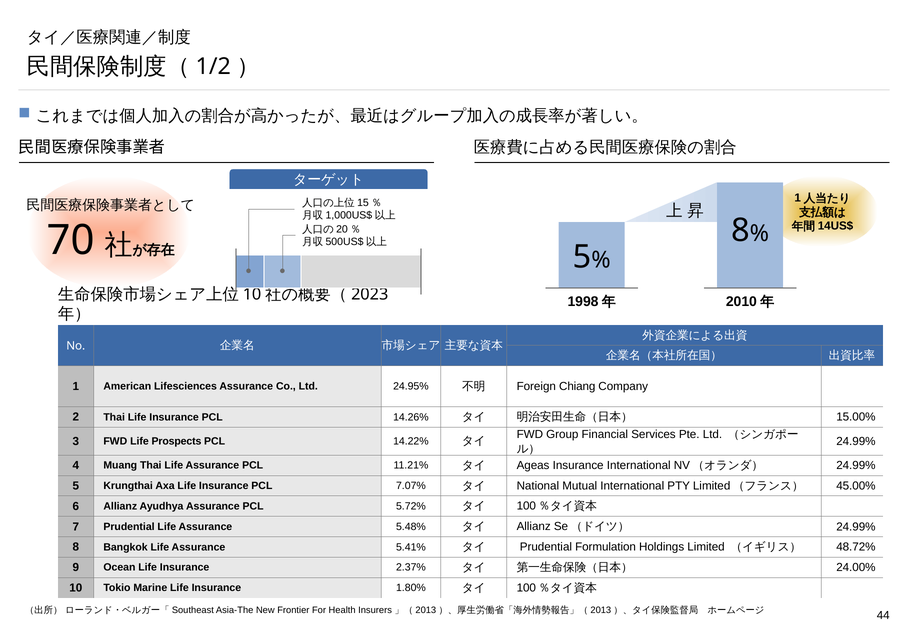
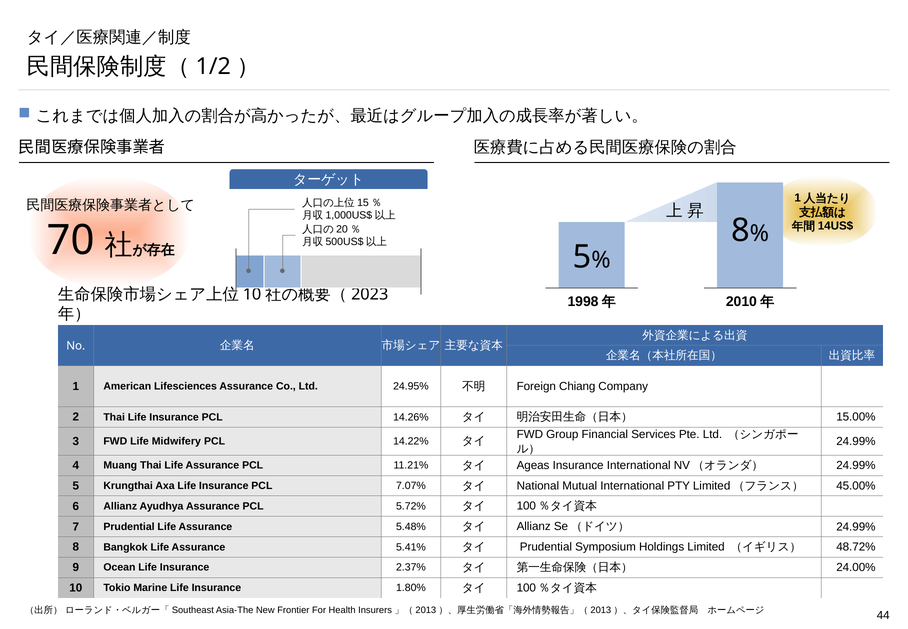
Prospects: Prospects -> Midwifery
Formulation: Formulation -> Symposium
